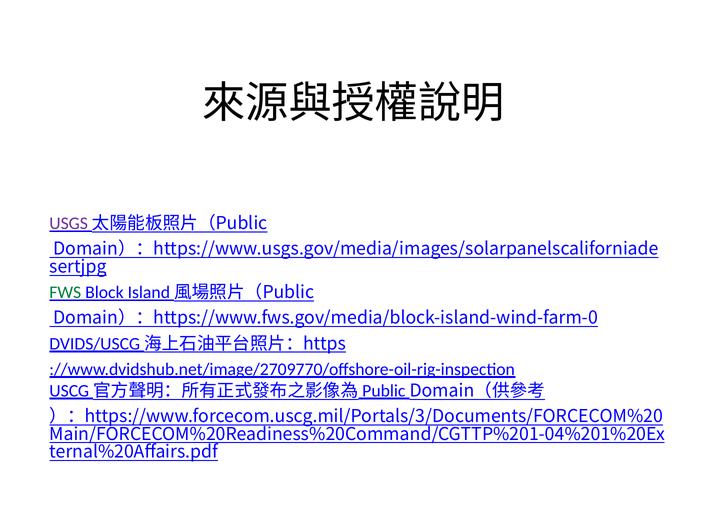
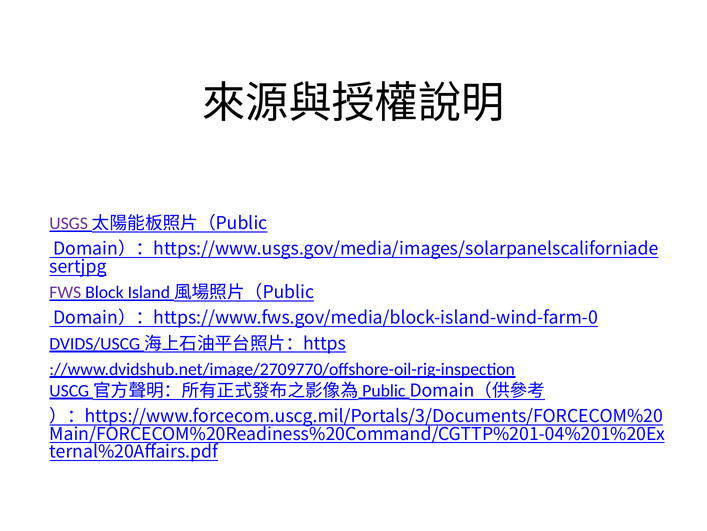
FWS colour: green -> purple
